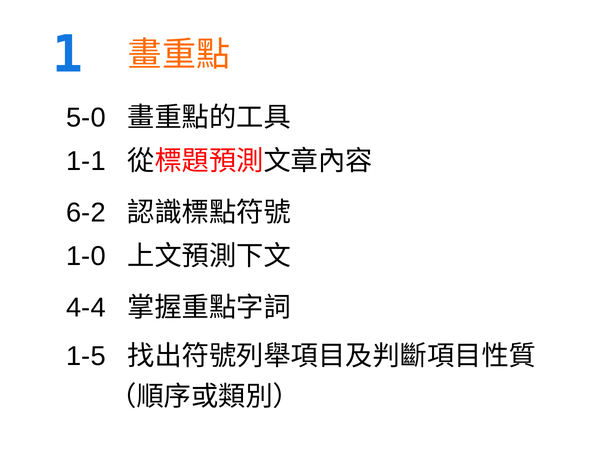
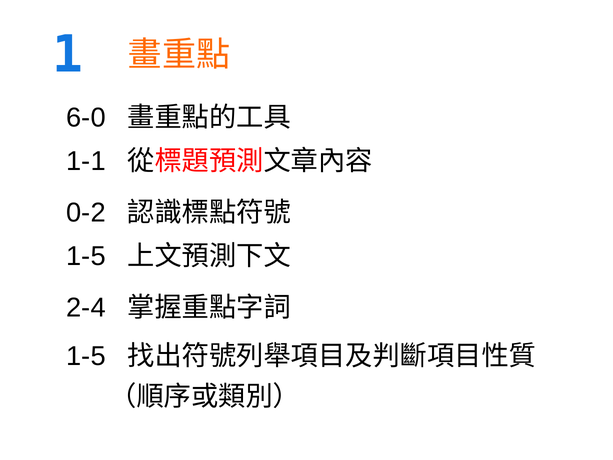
5-0: 5-0 -> 6-0
6-2: 6-2 -> 0-2
1-0 at (86, 256): 1-0 -> 1-5
4-4: 4-4 -> 2-4
